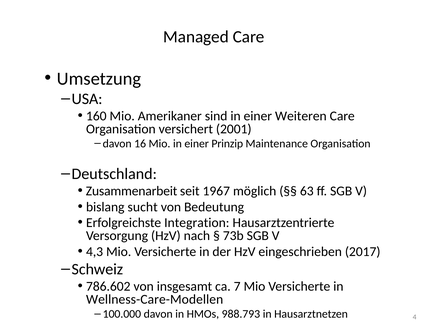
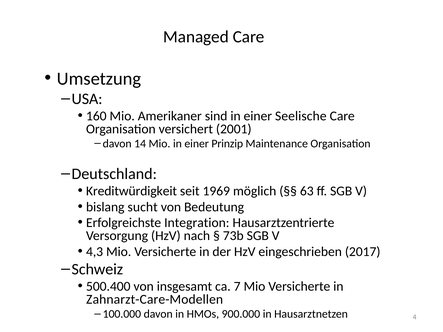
Weiteren: Weiteren -> Seelische
16: 16 -> 14
Zusammenarbeit: Zusammenarbeit -> Kreditwürdigkeit
1967: 1967 -> 1969
786.602: 786.602 -> 500.400
Wellness-Care-Modellen: Wellness-Care-Modellen -> Zahnarzt-Care-Modellen
988.793: 988.793 -> 900.000
